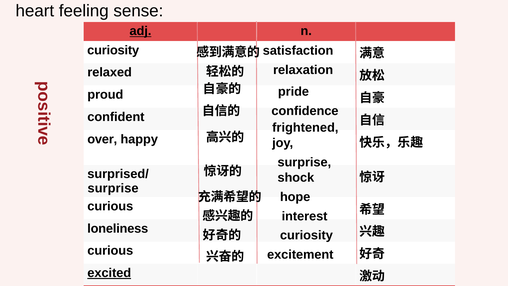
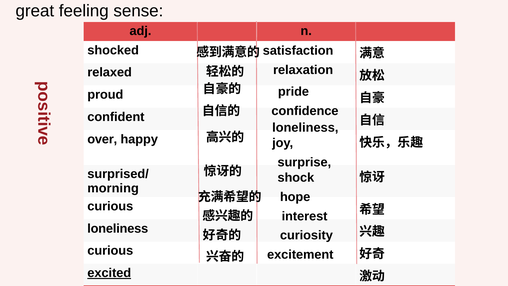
heart: heart -> great
adj underline: present -> none
curiosity at (113, 50): curiosity -> shocked
frightened at (305, 128): frightened -> loneliness
surprise at (113, 188): surprise -> morning
